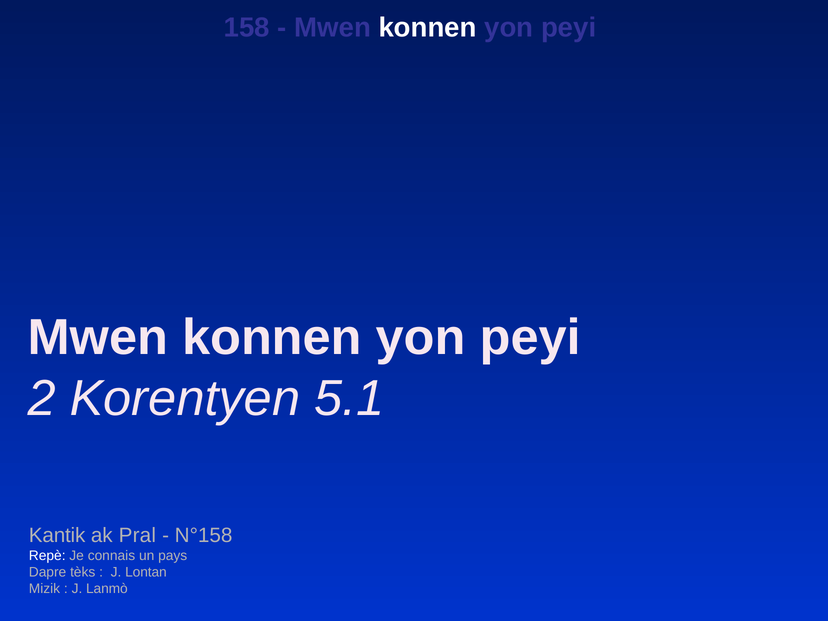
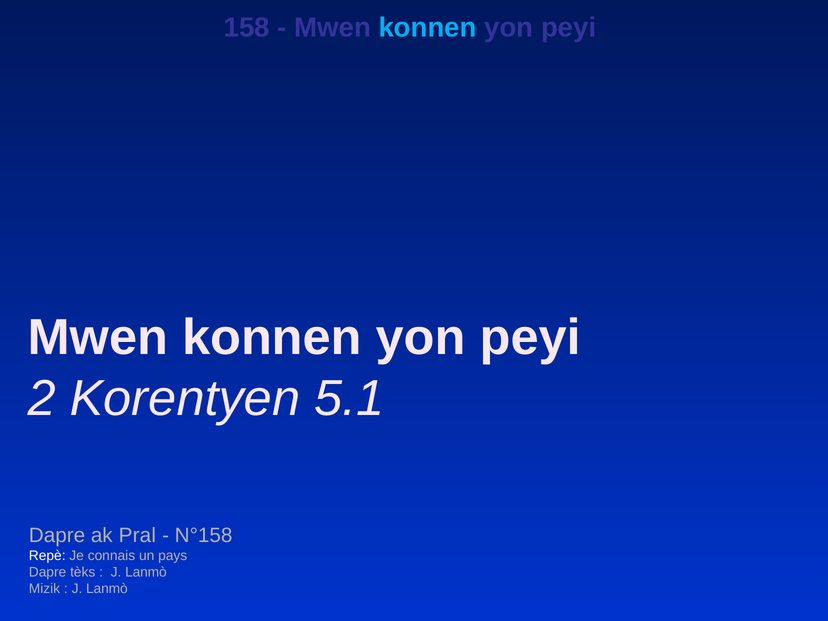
konnen at (428, 28) colour: white -> light blue
Kantik at (57, 535): Kantik -> Dapre
Lontan at (146, 572): Lontan -> Lanmò
